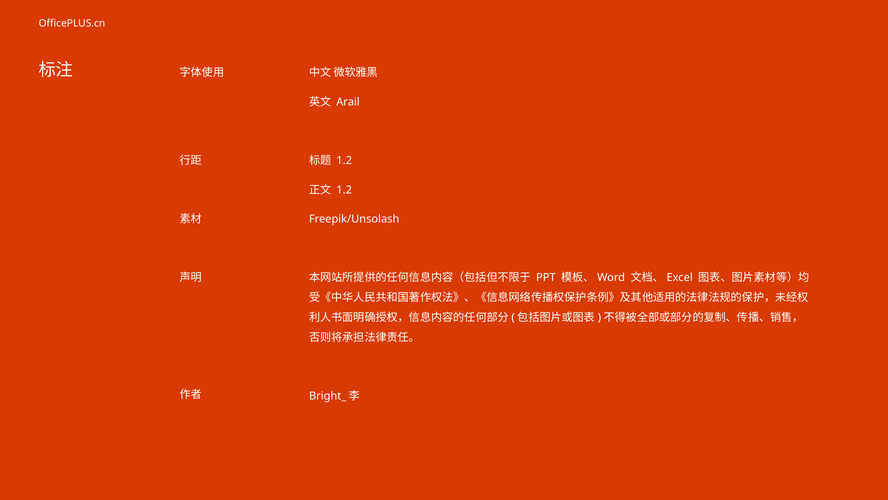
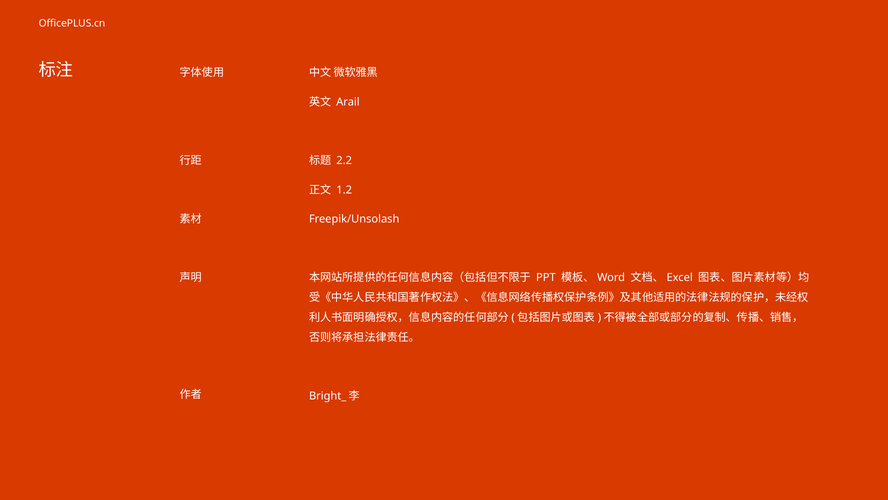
1.2 at (344, 160): 1.2 -> 2.2
